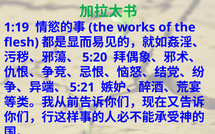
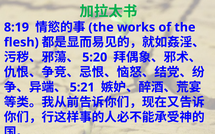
1:19: 1:19 -> 8:19
